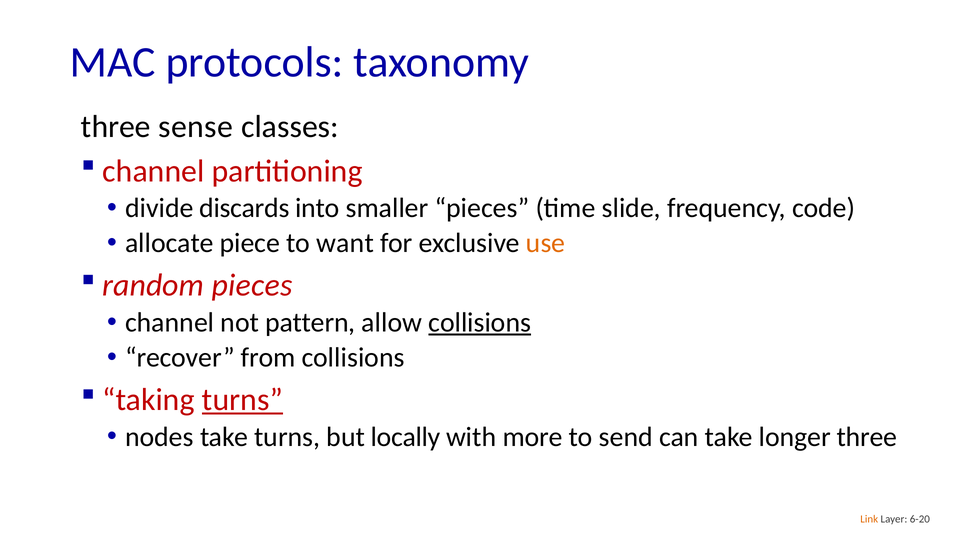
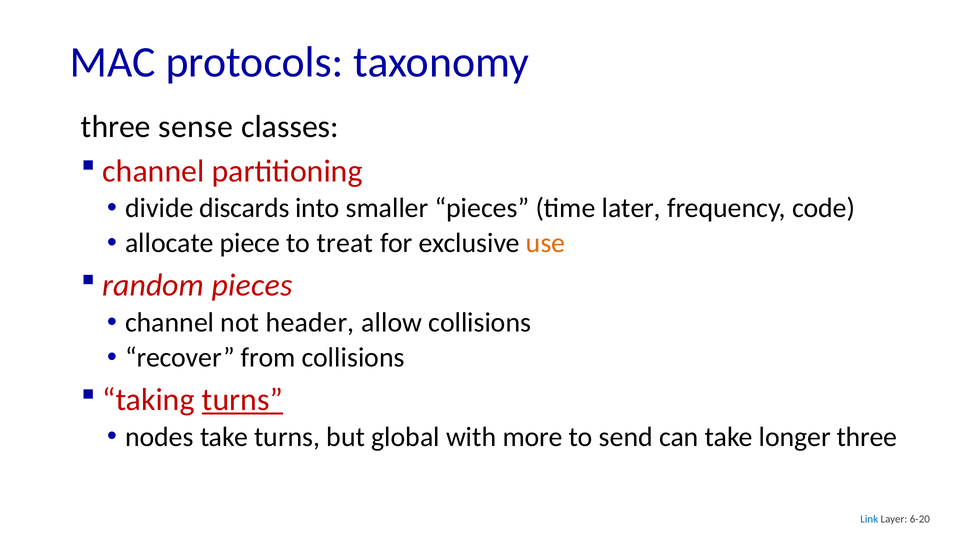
slide: slide -> later
want: want -> treat
pattern: pattern -> header
collisions at (480, 323) underline: present -> none
locally: locally -> global
Link colour: orange -> blue
